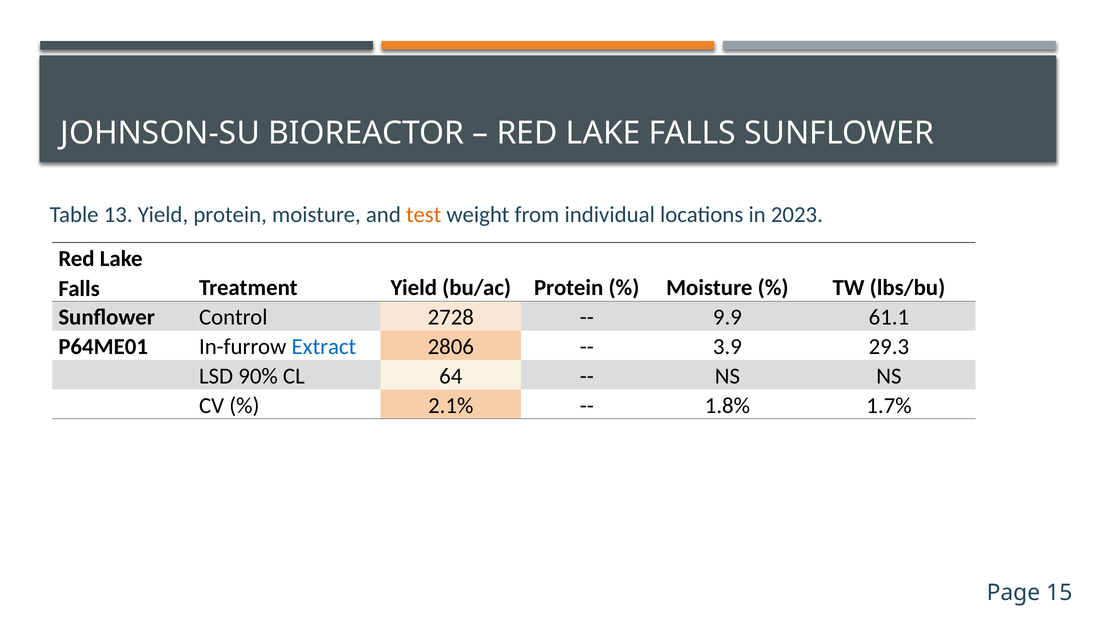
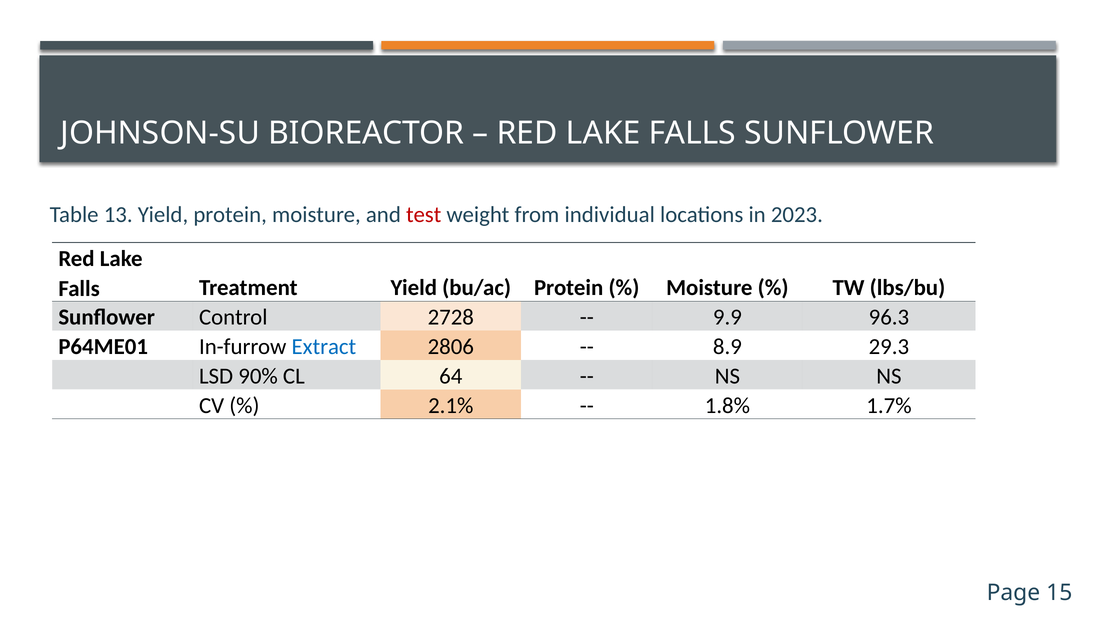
test colour: orange -> red
61.1: 61.1 -> 96.3
3.9: 3.9 -> 8.9
